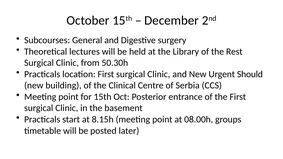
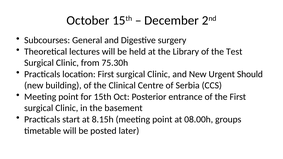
Rest: Rest -> Test
50.30h: 50.30h -> 75.30h
